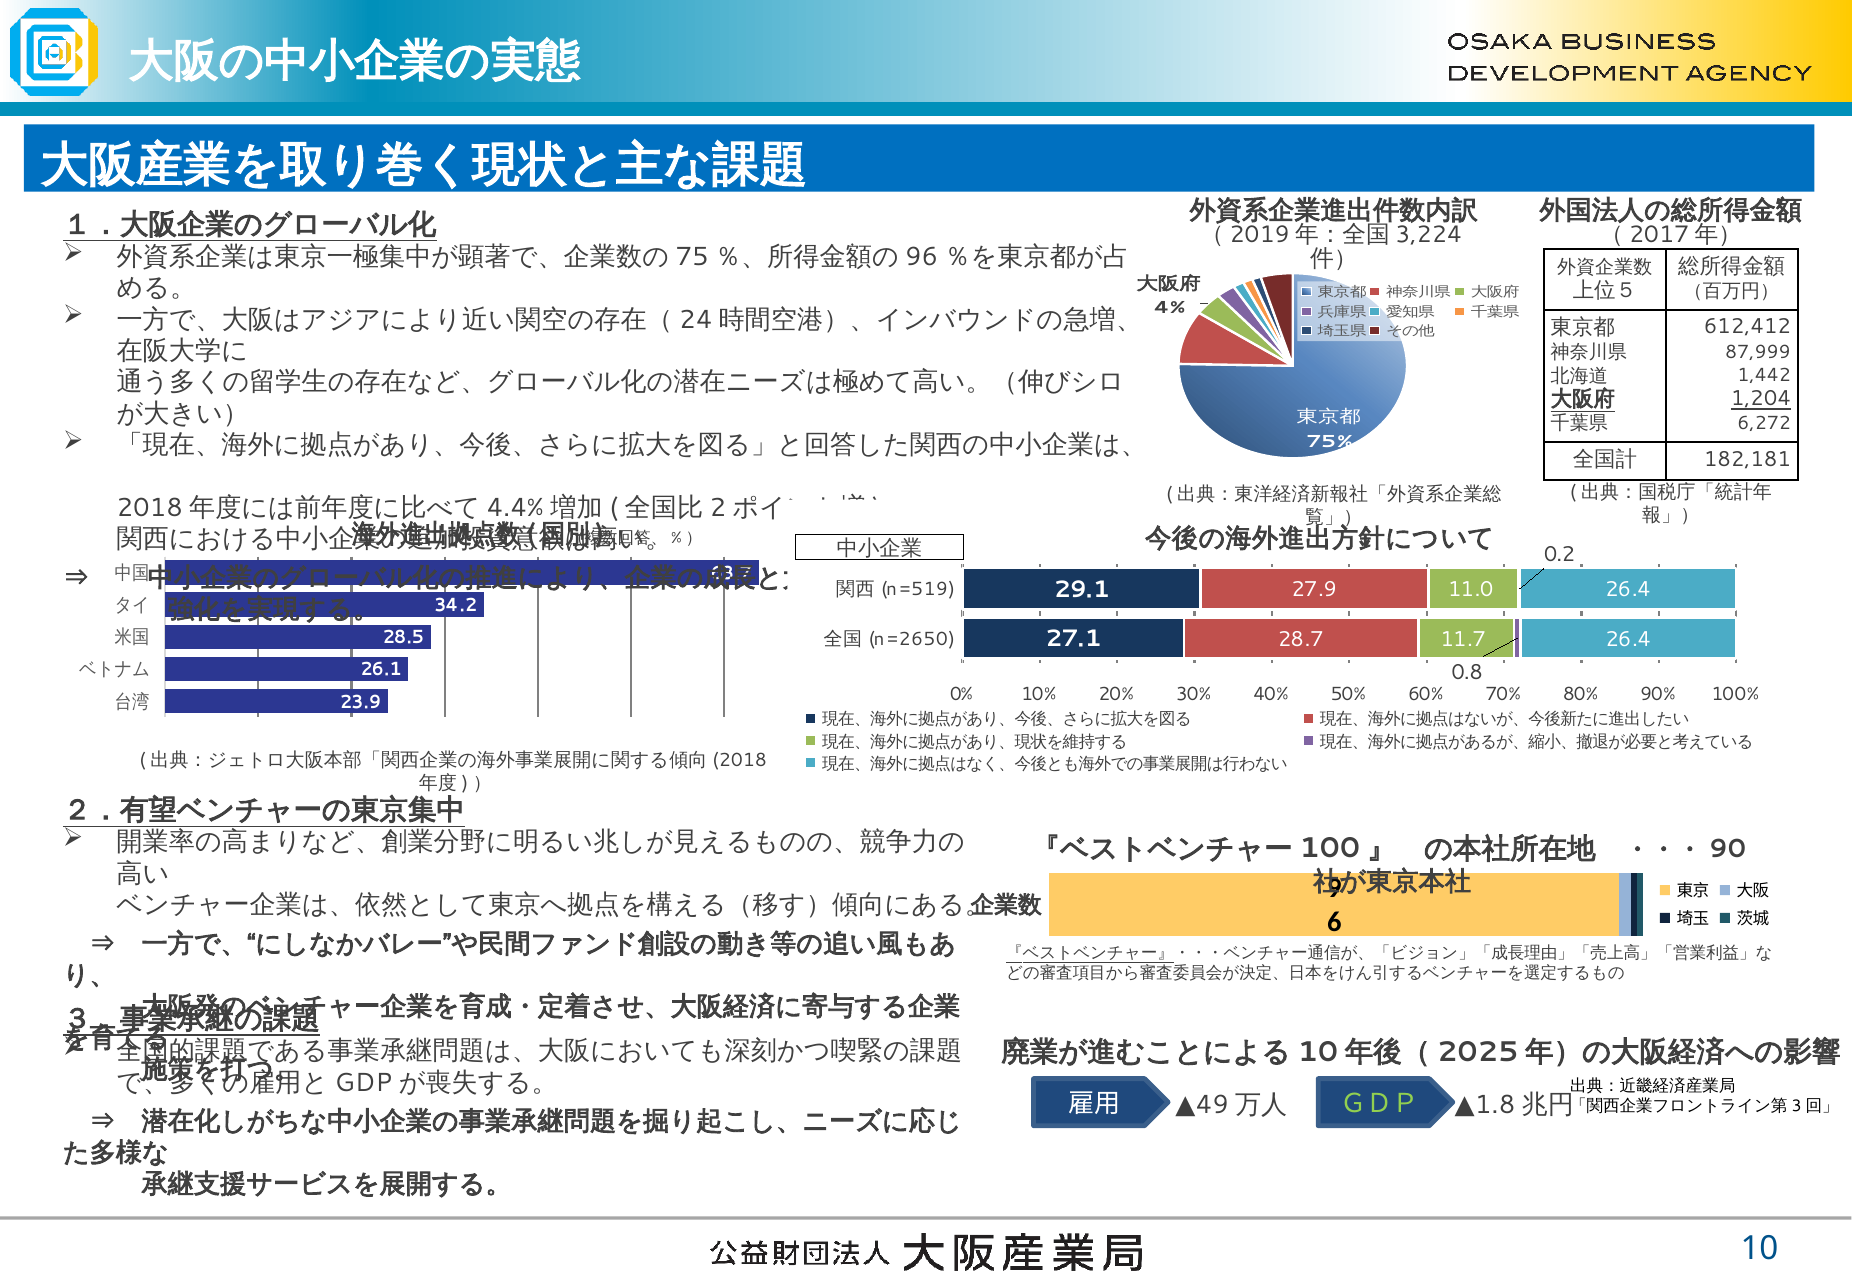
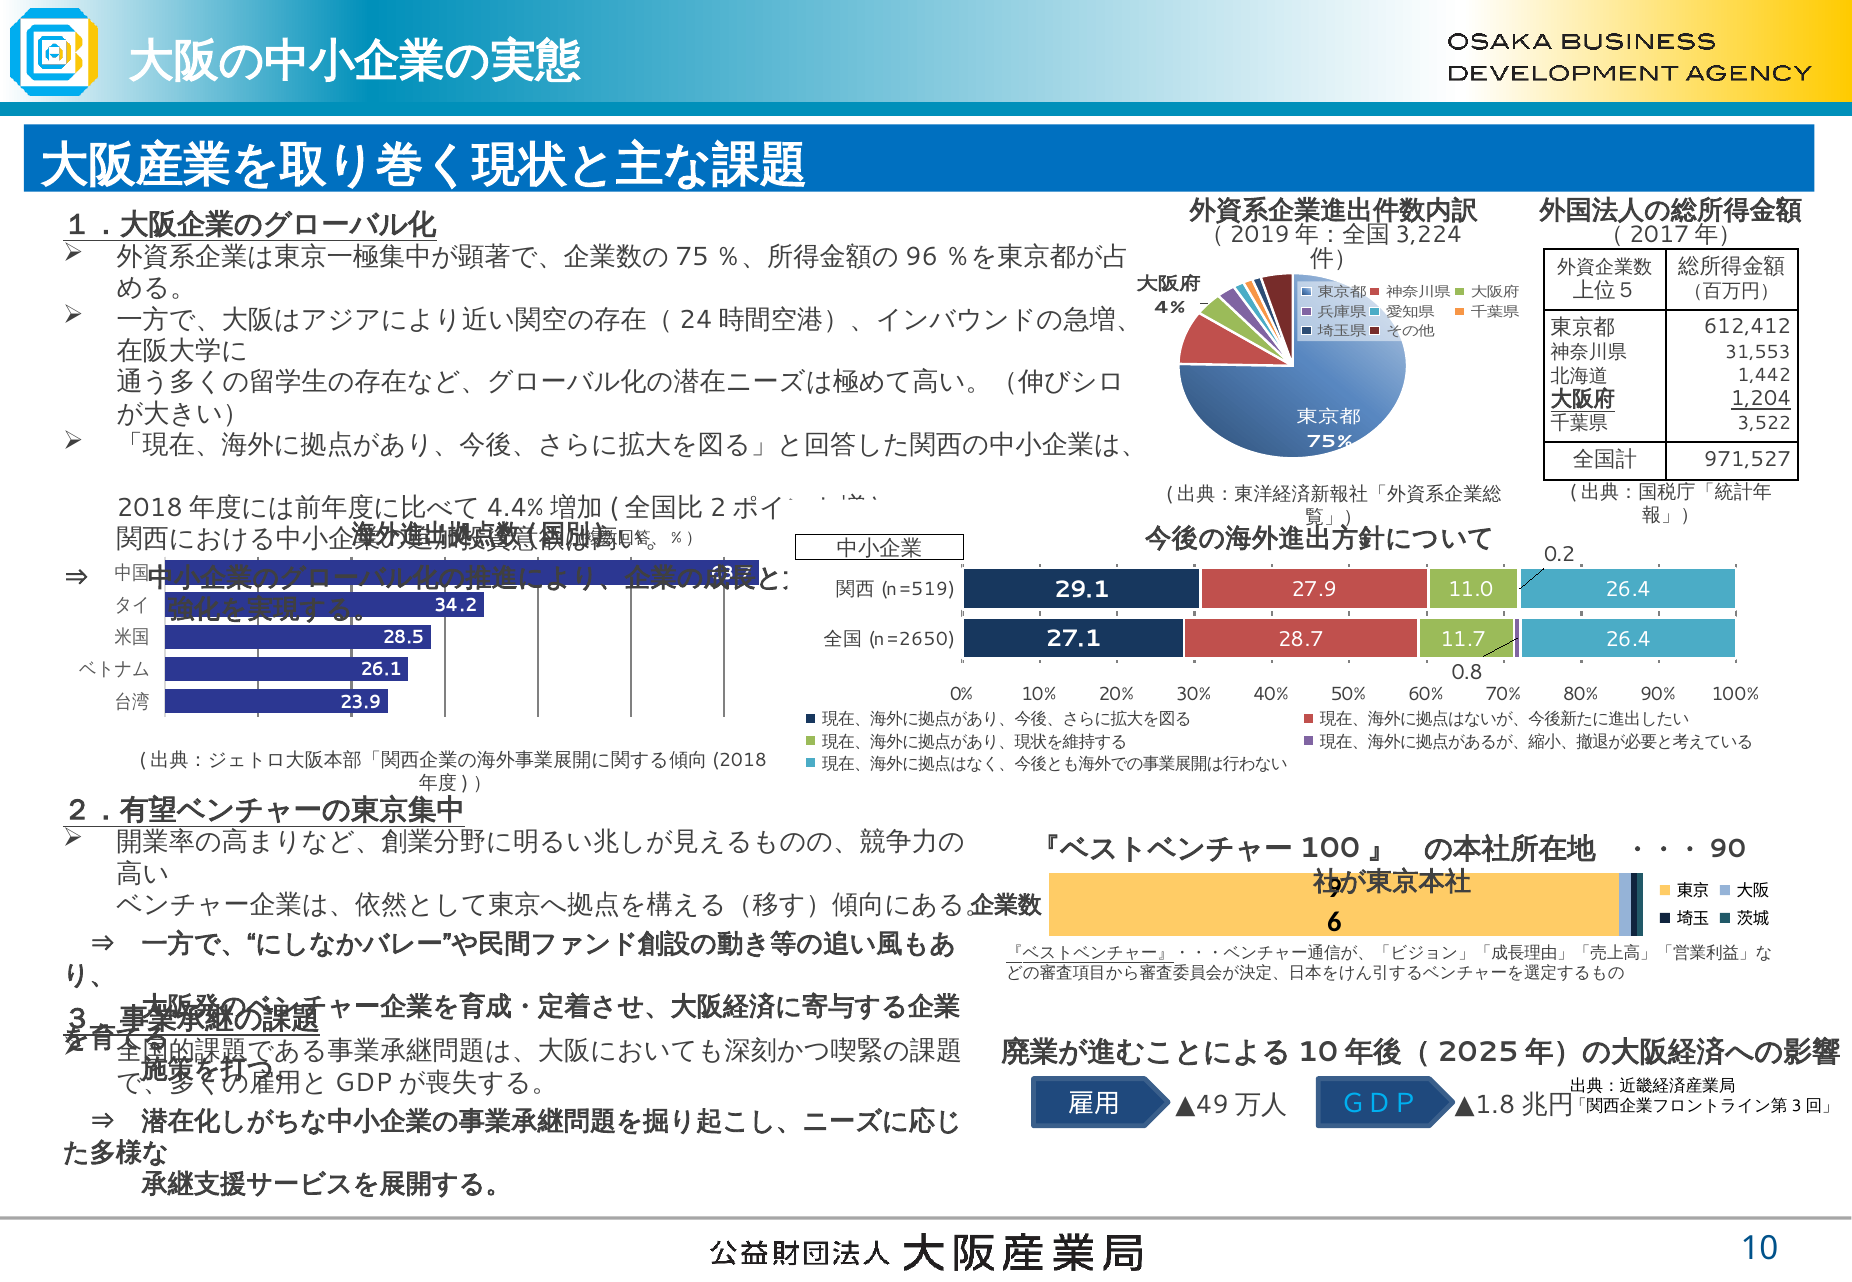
87,999: 87,999 -> 31,553
6,272: 6,272 -> 3,522
182,181: 182,181 -> 971,527
ＧＤＰ colour: light green -> light blue
